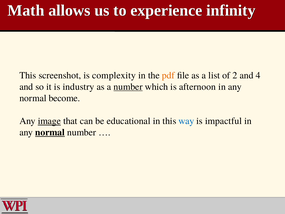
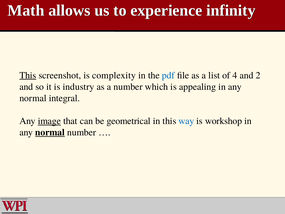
This at (28, 75) underline: none -> present
pdf colour: orange -> blue
2: 2 -> 4
4: 4 -> 2
number at (128, 87) underline: present -> none
afternoon: afternoon -> appealing
become: become -> integral
educational: educational -> geometrical
impactful: impactful -> workshop
